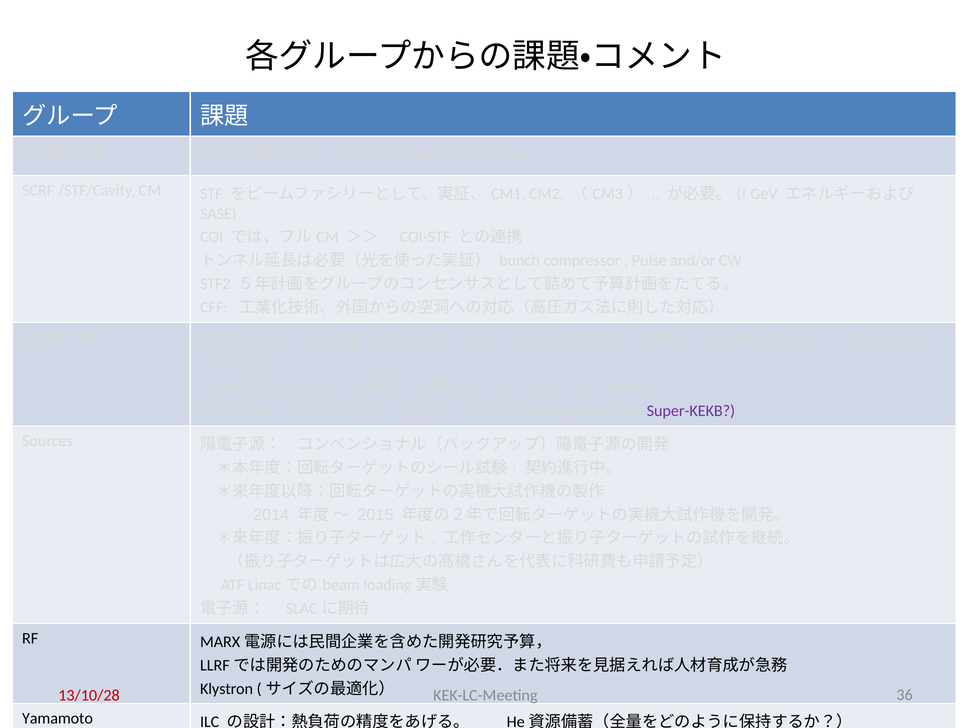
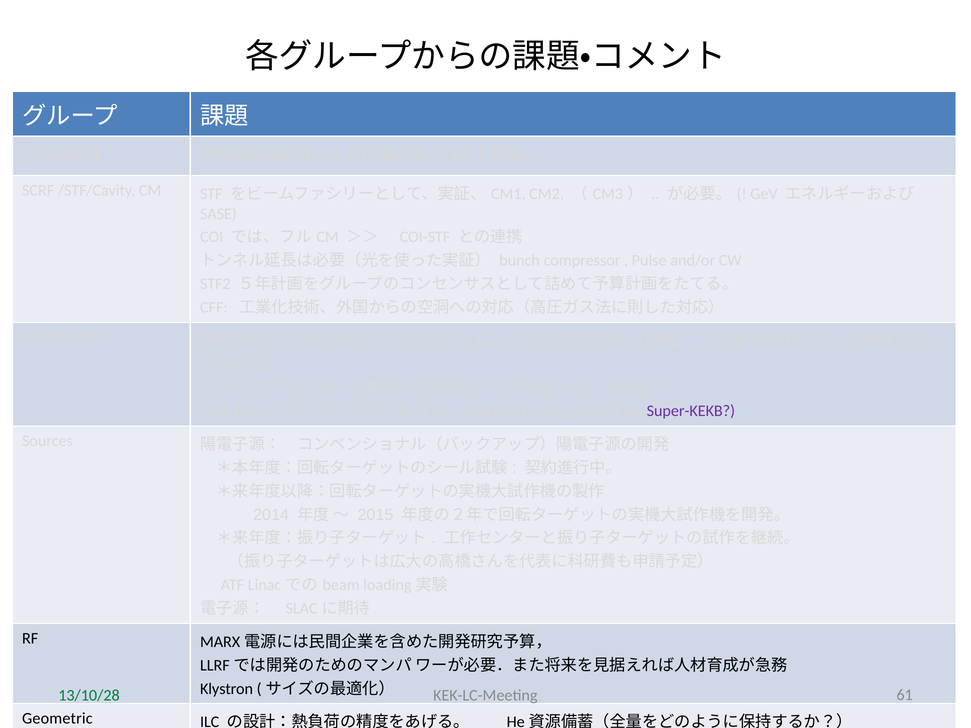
13/10/28 colour: red -> green
36: 36 -> 61
Yamamoto: Yamamoto -> Geometric
